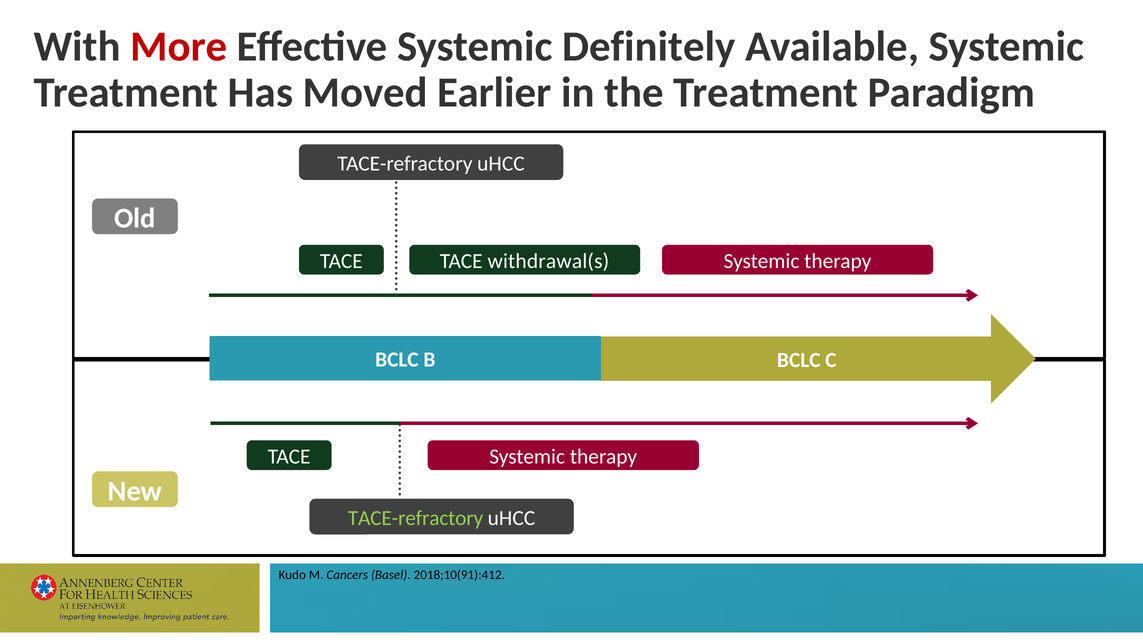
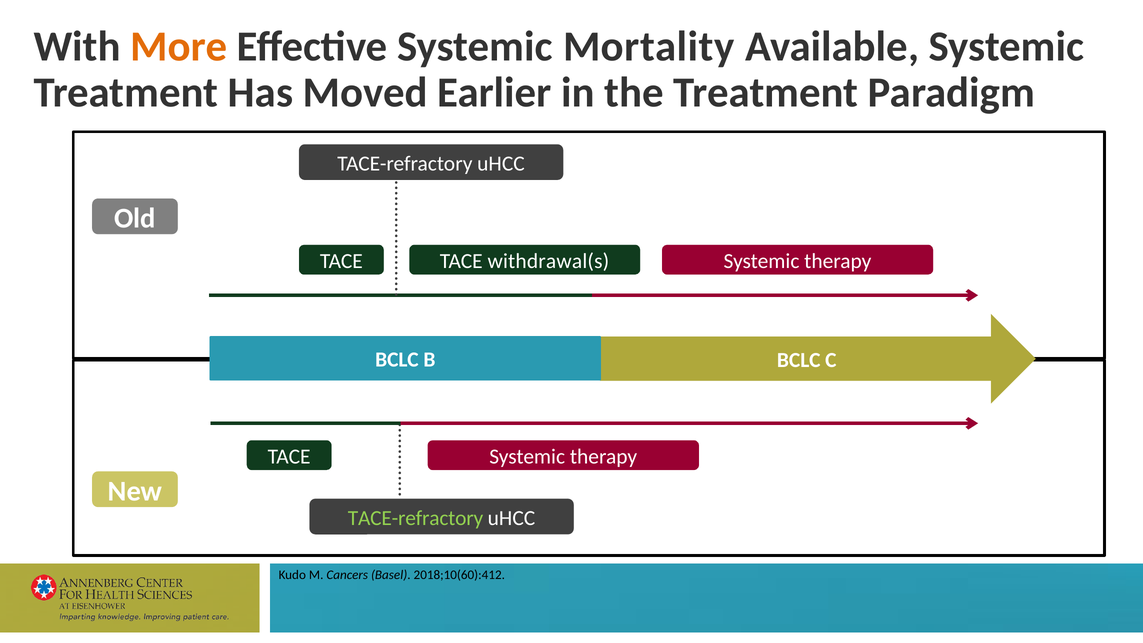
More colour: red -> orange
Definitely: Definitely -> Mortality
2018;10(91):412: 2018;10(91):412 -> 2018;10(60):412
